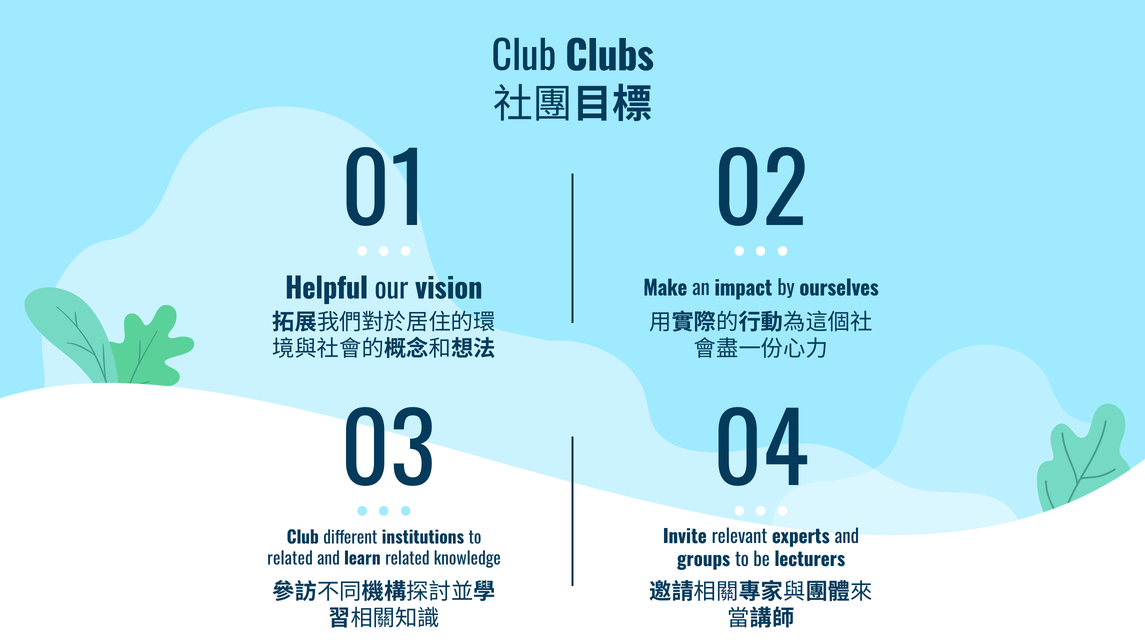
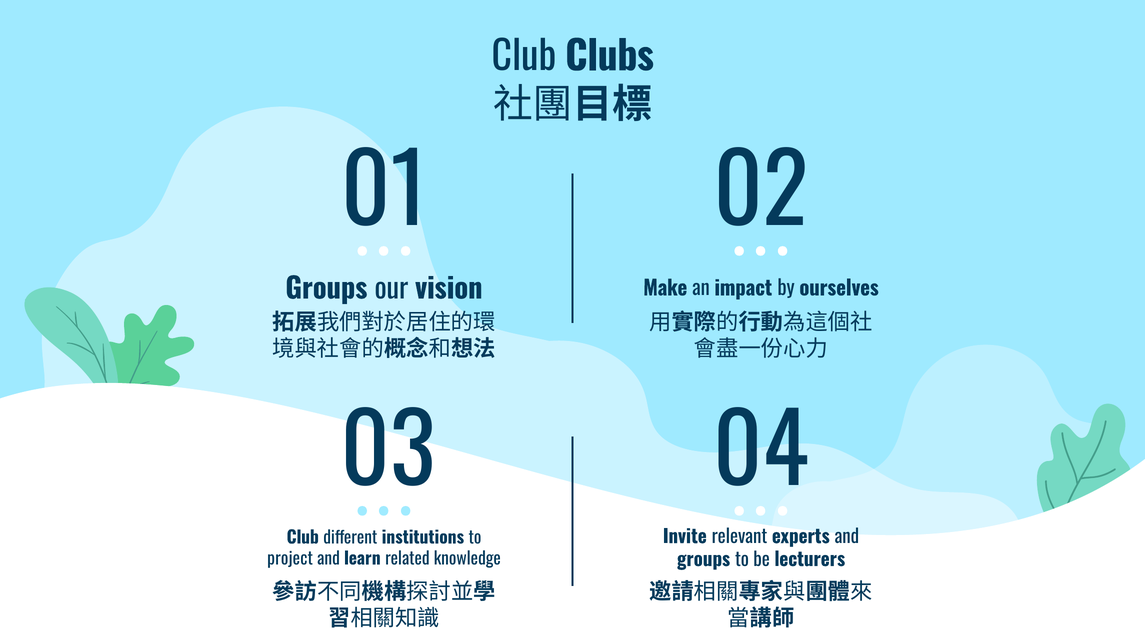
Helpful at (326, 289): Helpful -> Groups
related at (290, 559): related -> project
